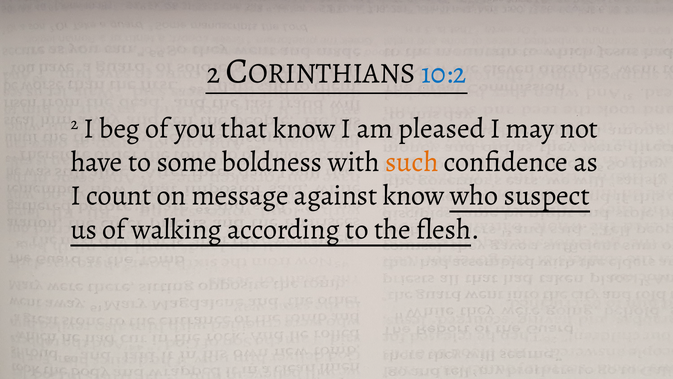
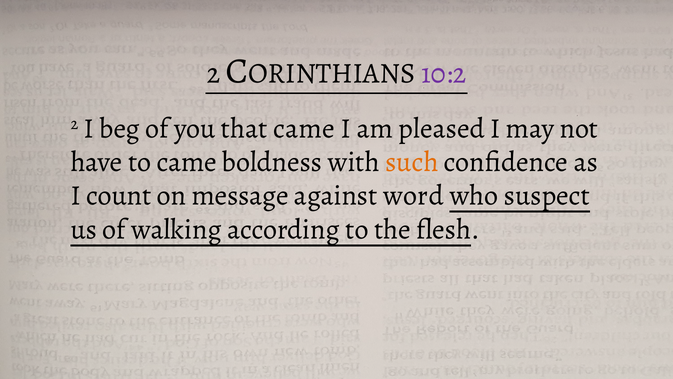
10:2 colour: blue -> purple
that know: know -> came
to some: some -> came
against know: know -> word
